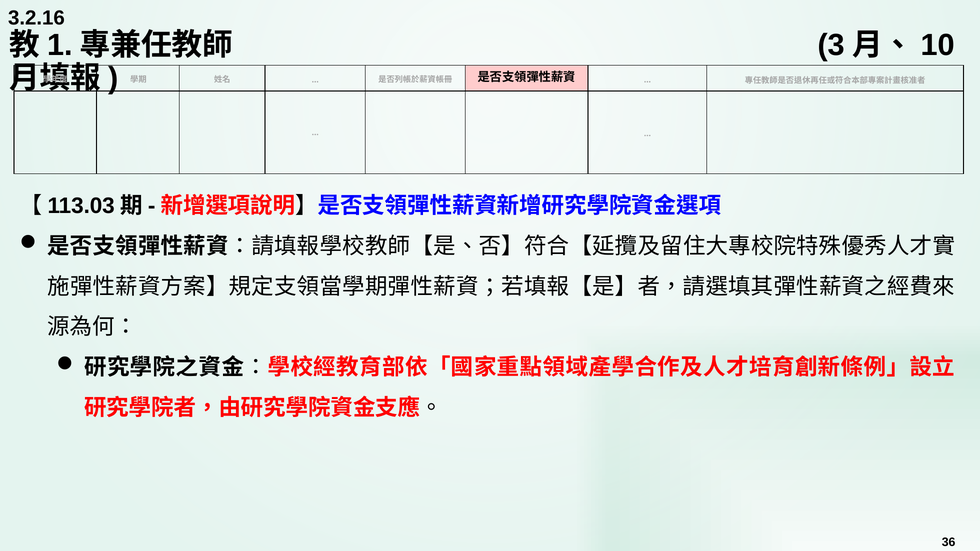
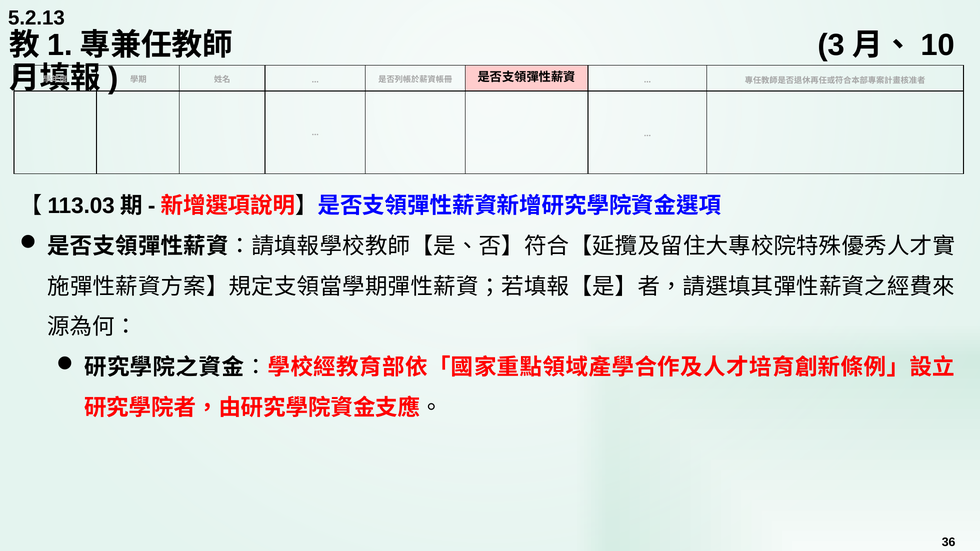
3.2.16: 3.2.16 -> 5.2.13
